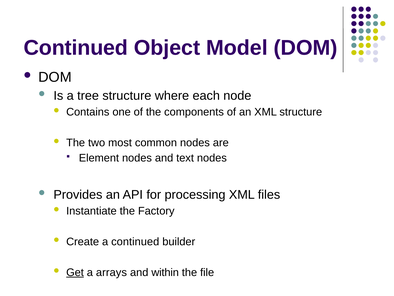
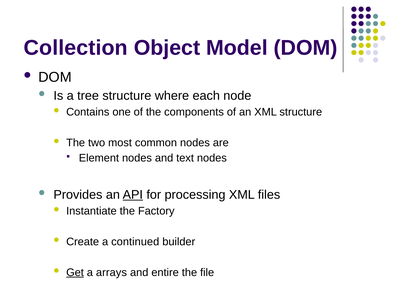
Continued at (76, 48): Continued -> Collection
API underline: none -> present
within: within -> entire
